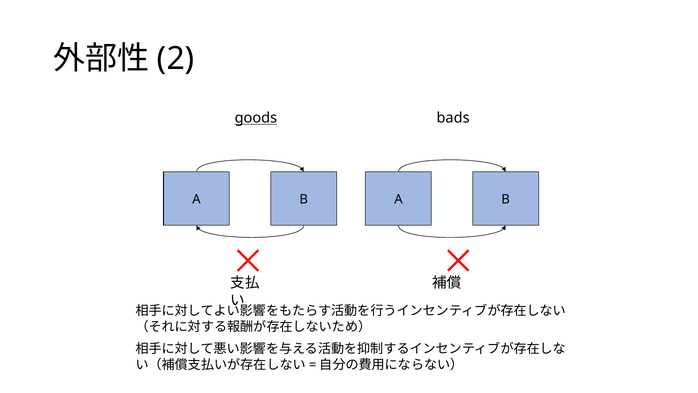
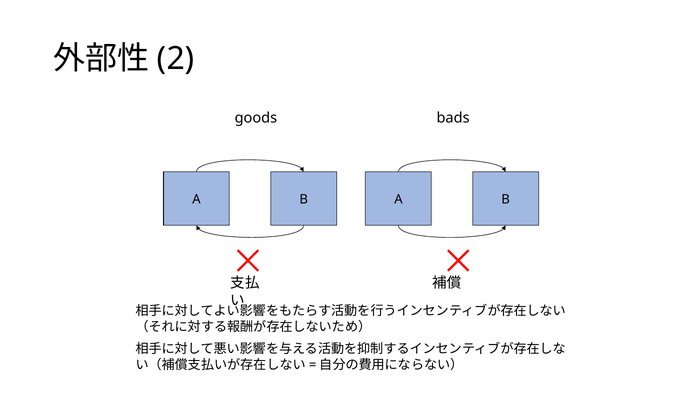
goods underline: present -> none
